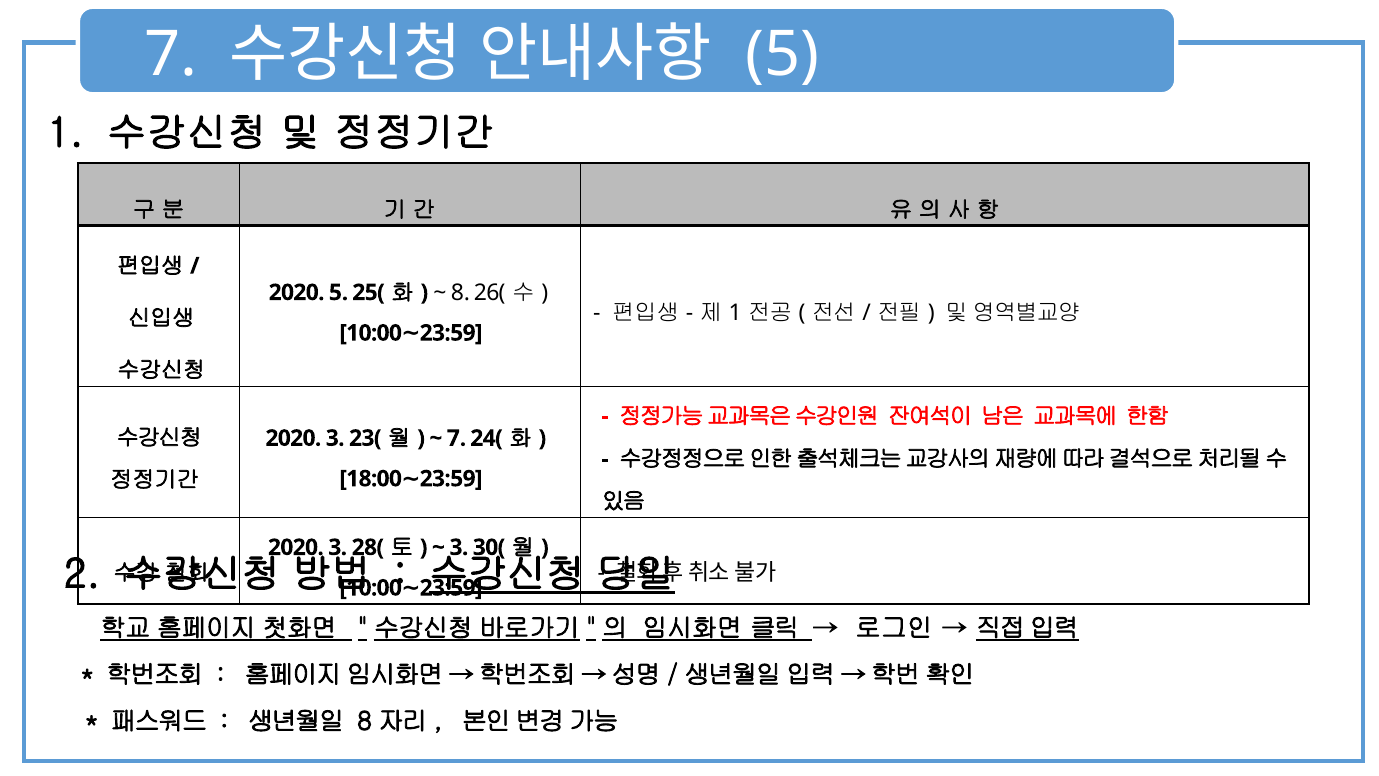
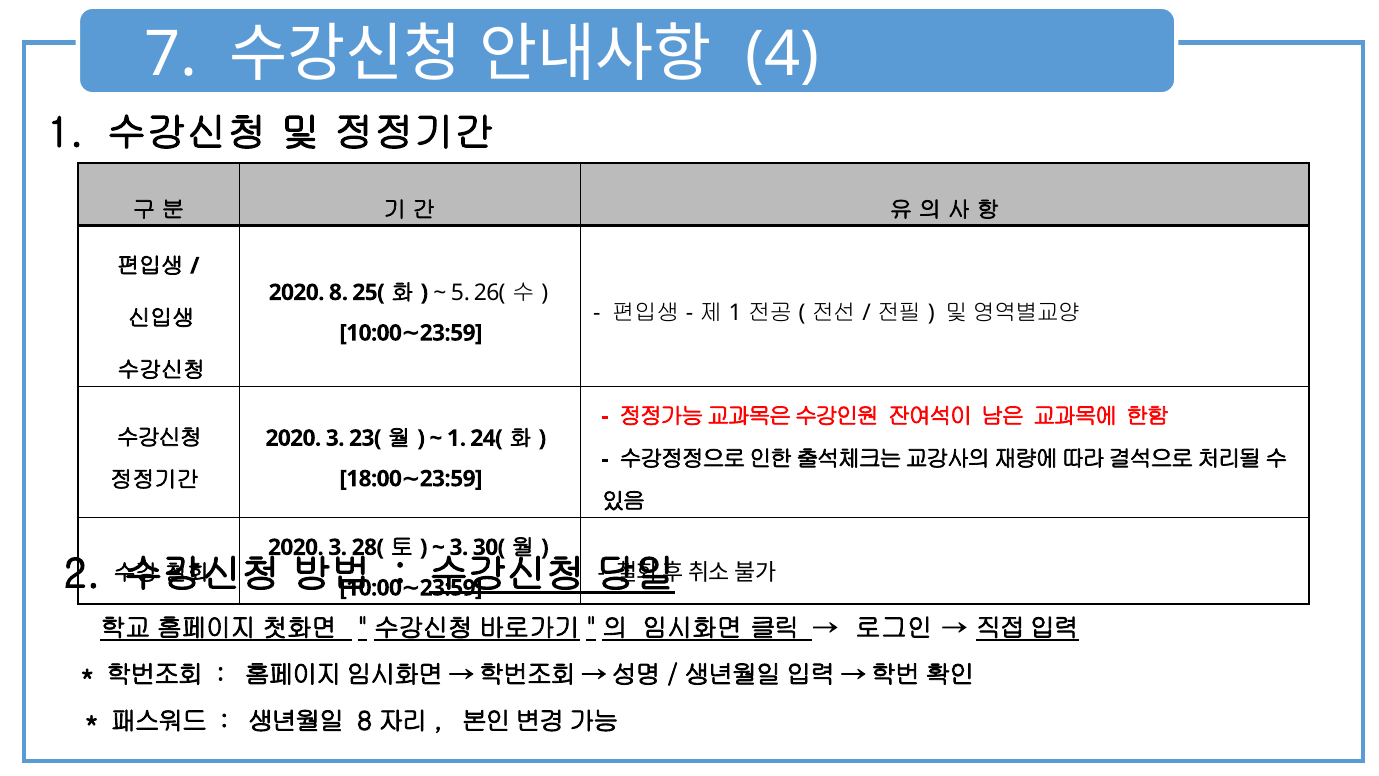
5 at (782, 54): 5 -> 4
2020 5: 5 -> 8
8: 8 -> 5
7 at (457, 438): 7 -> 1
